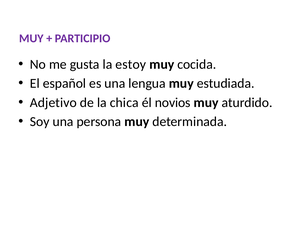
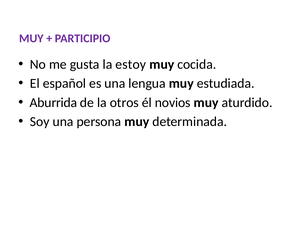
Adjetivo: Adjetivo -> Aburrida
chica: chica -> otros
